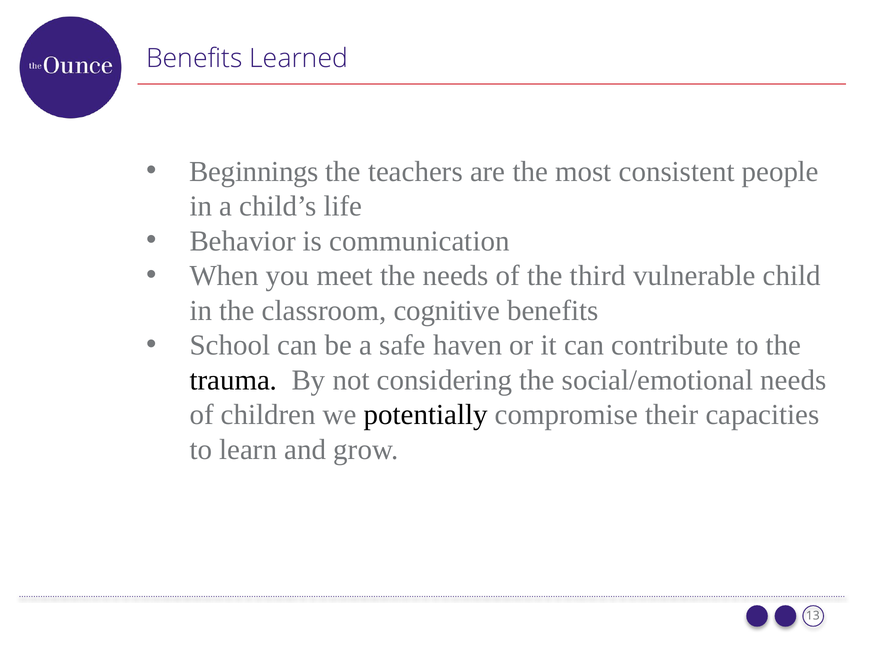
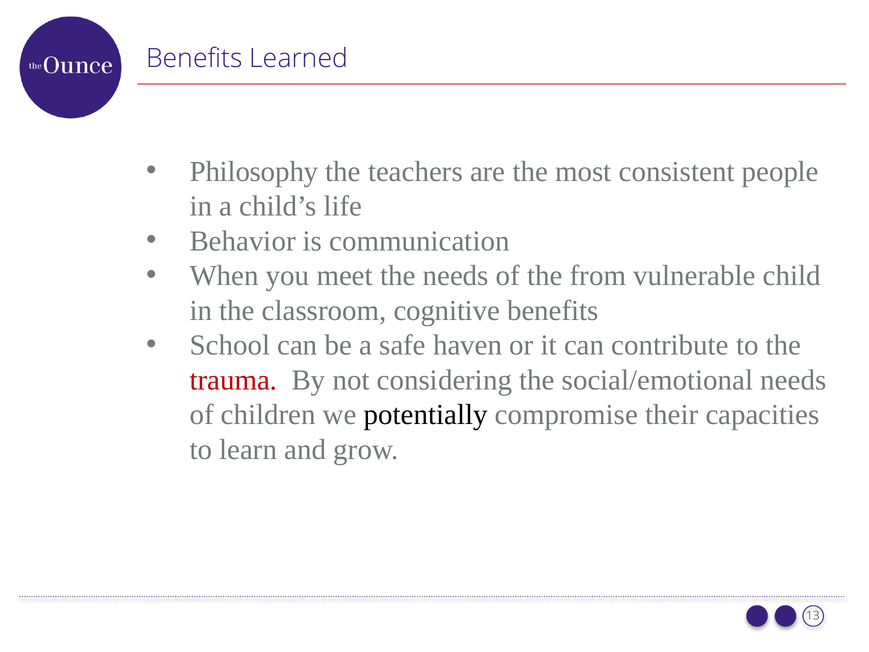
Beginnings: Beginnings -> Philosophy
third: third -> from
trauma colour: black -> red
